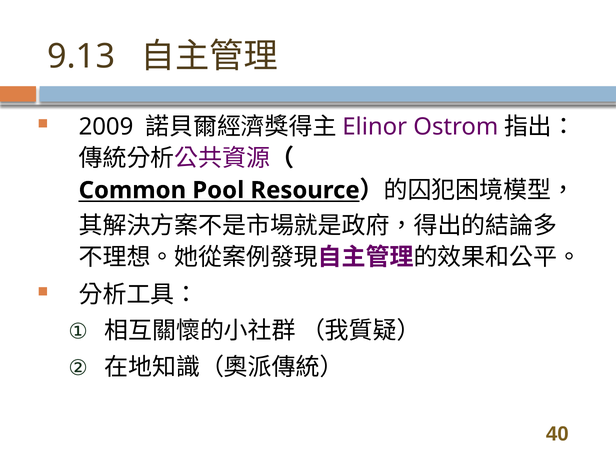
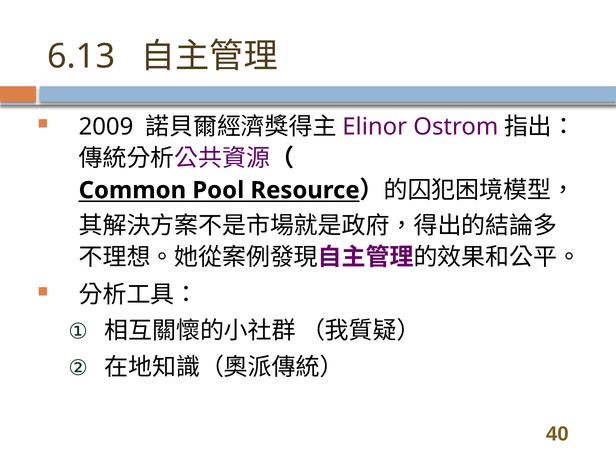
9.13: 9.13 -> 6.13
